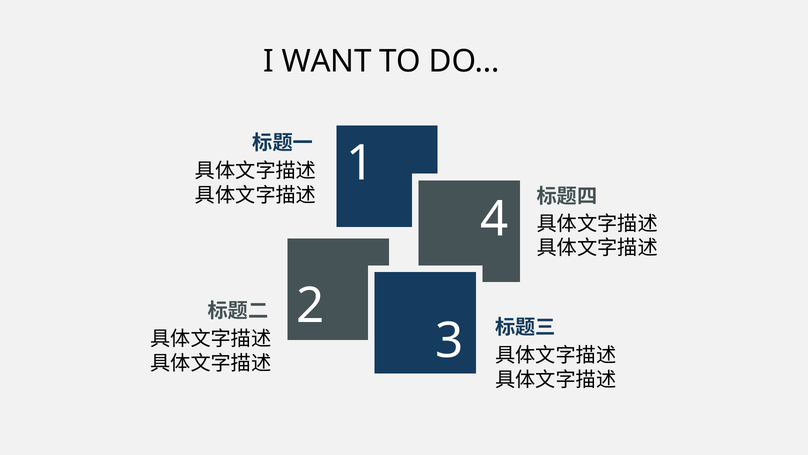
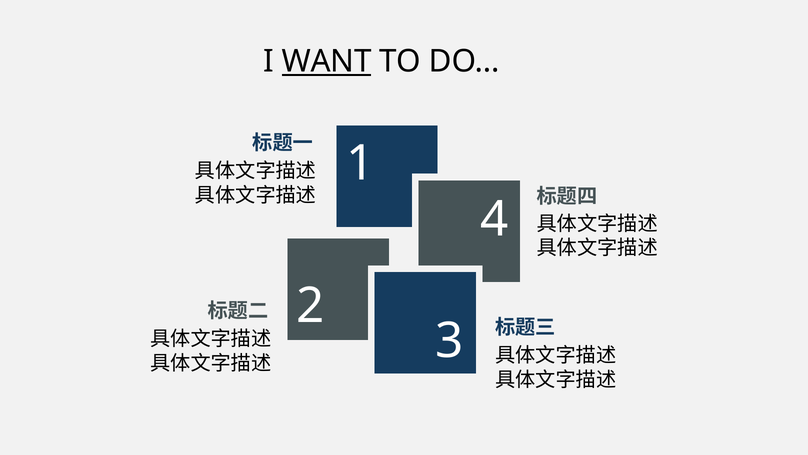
WANT underline: none -> present
